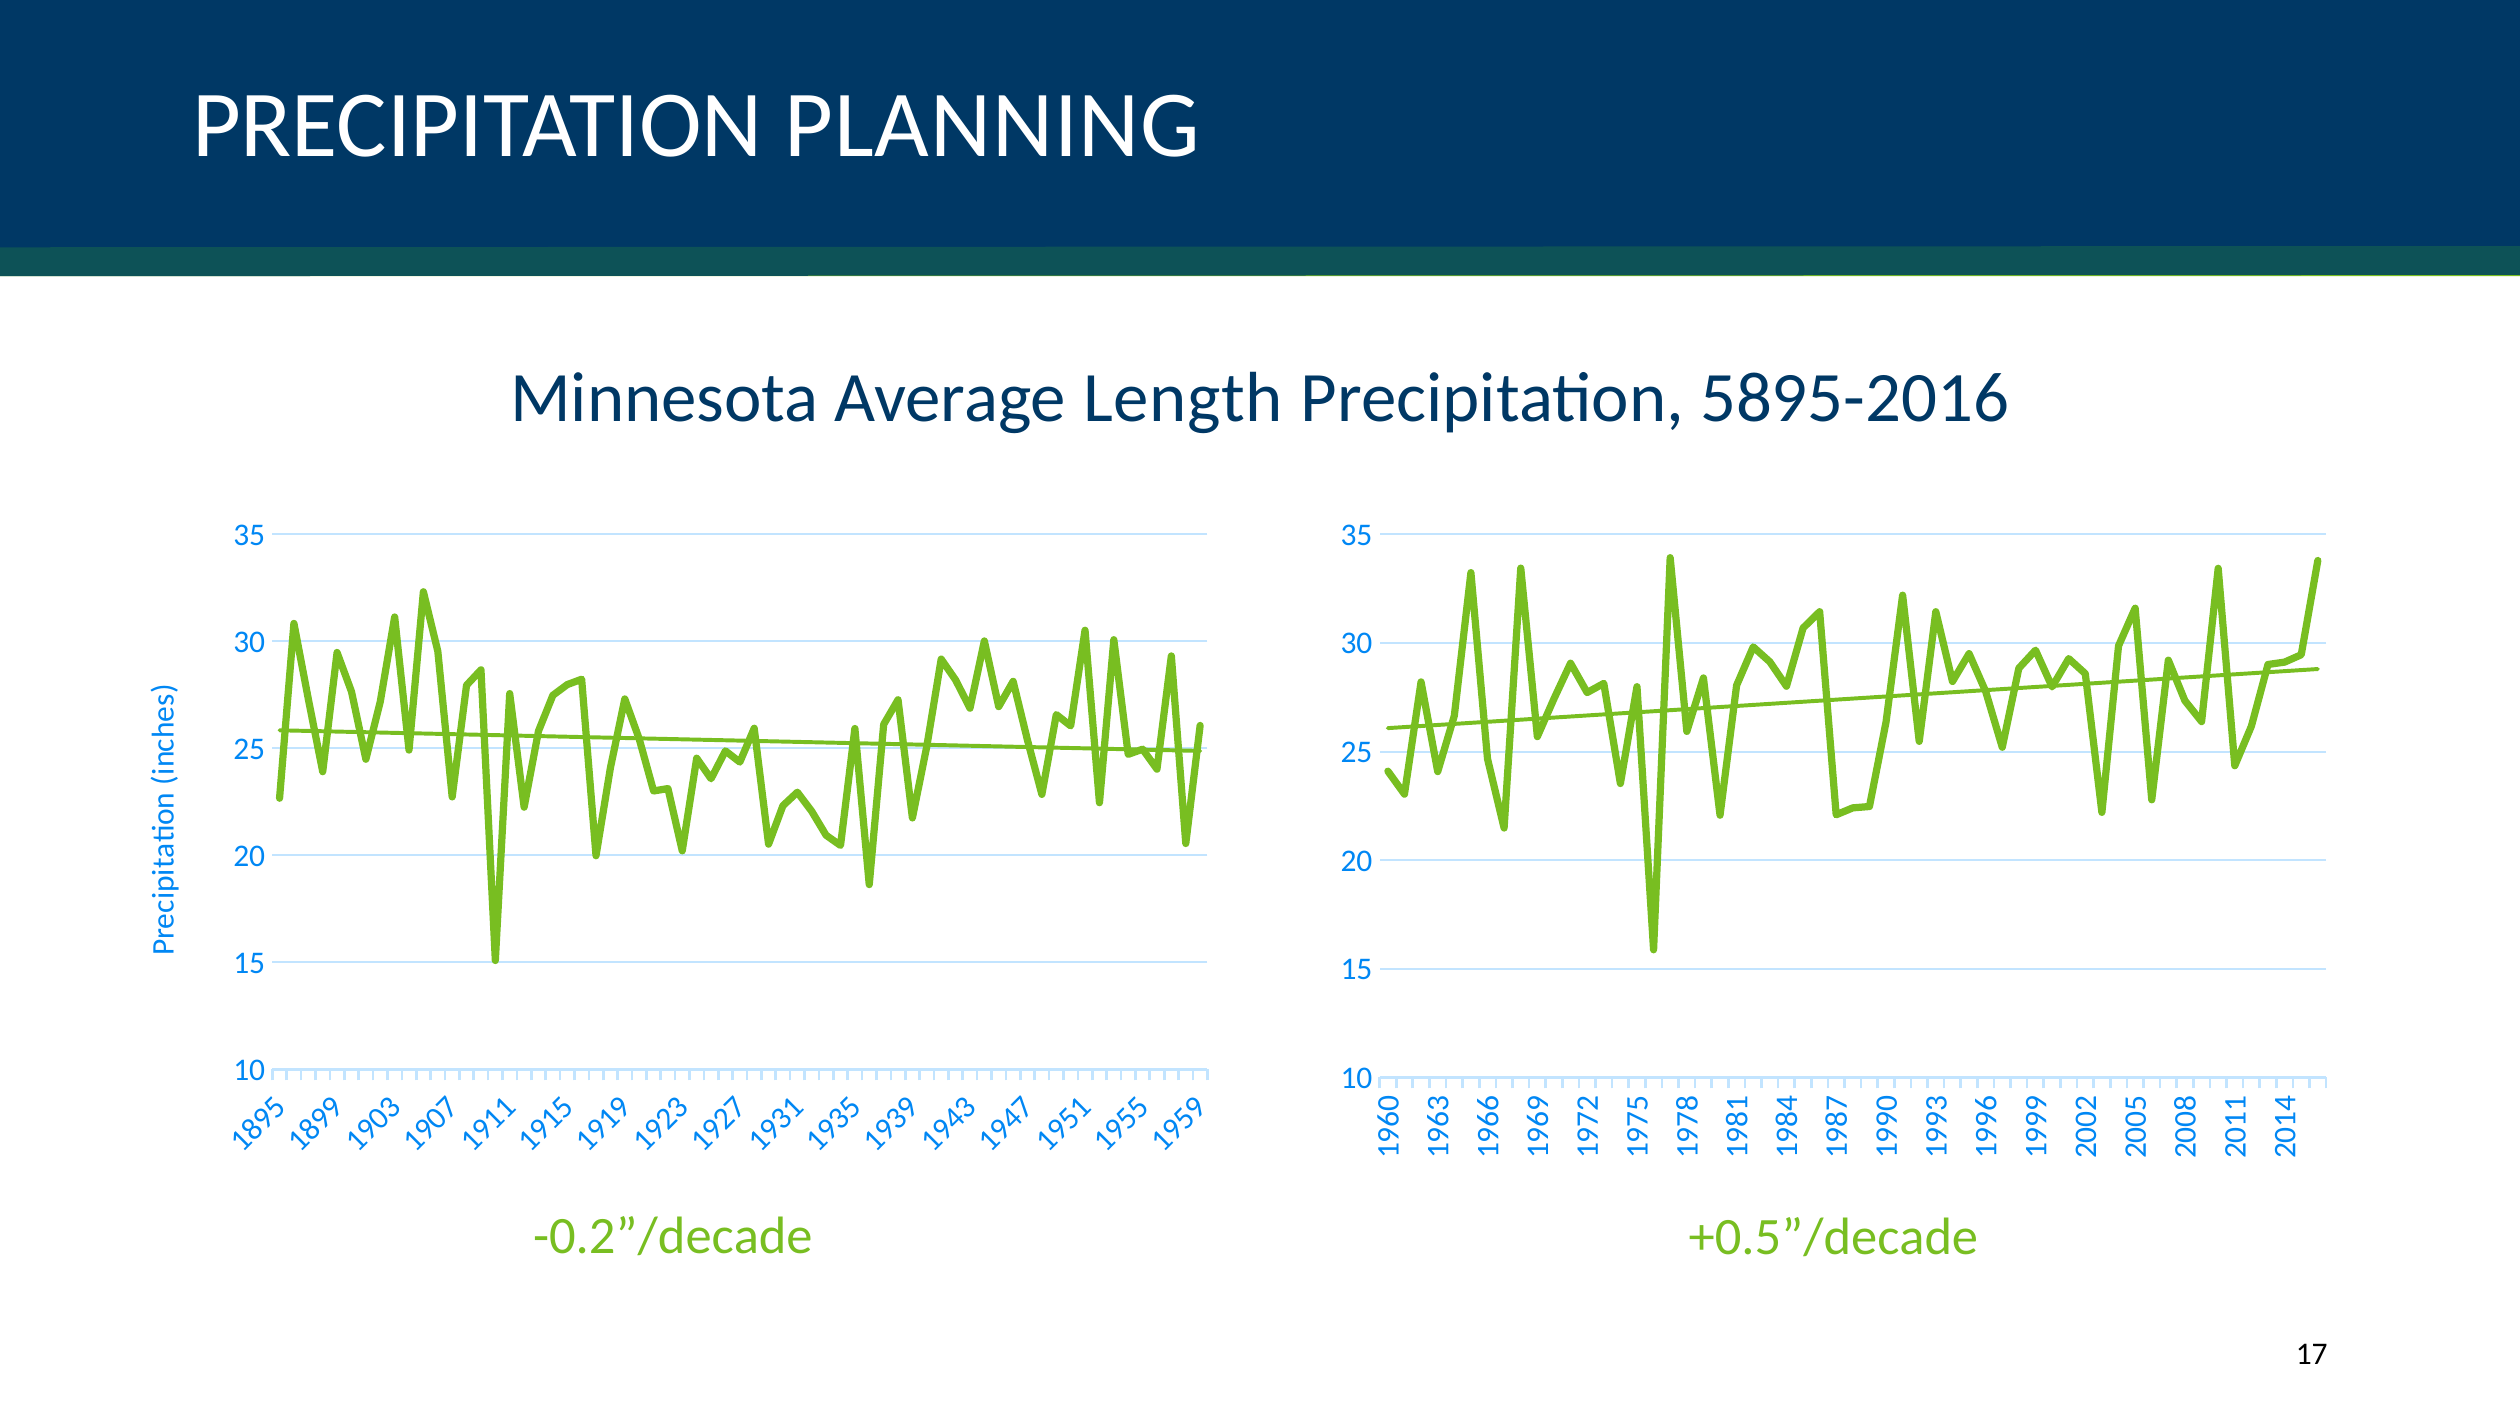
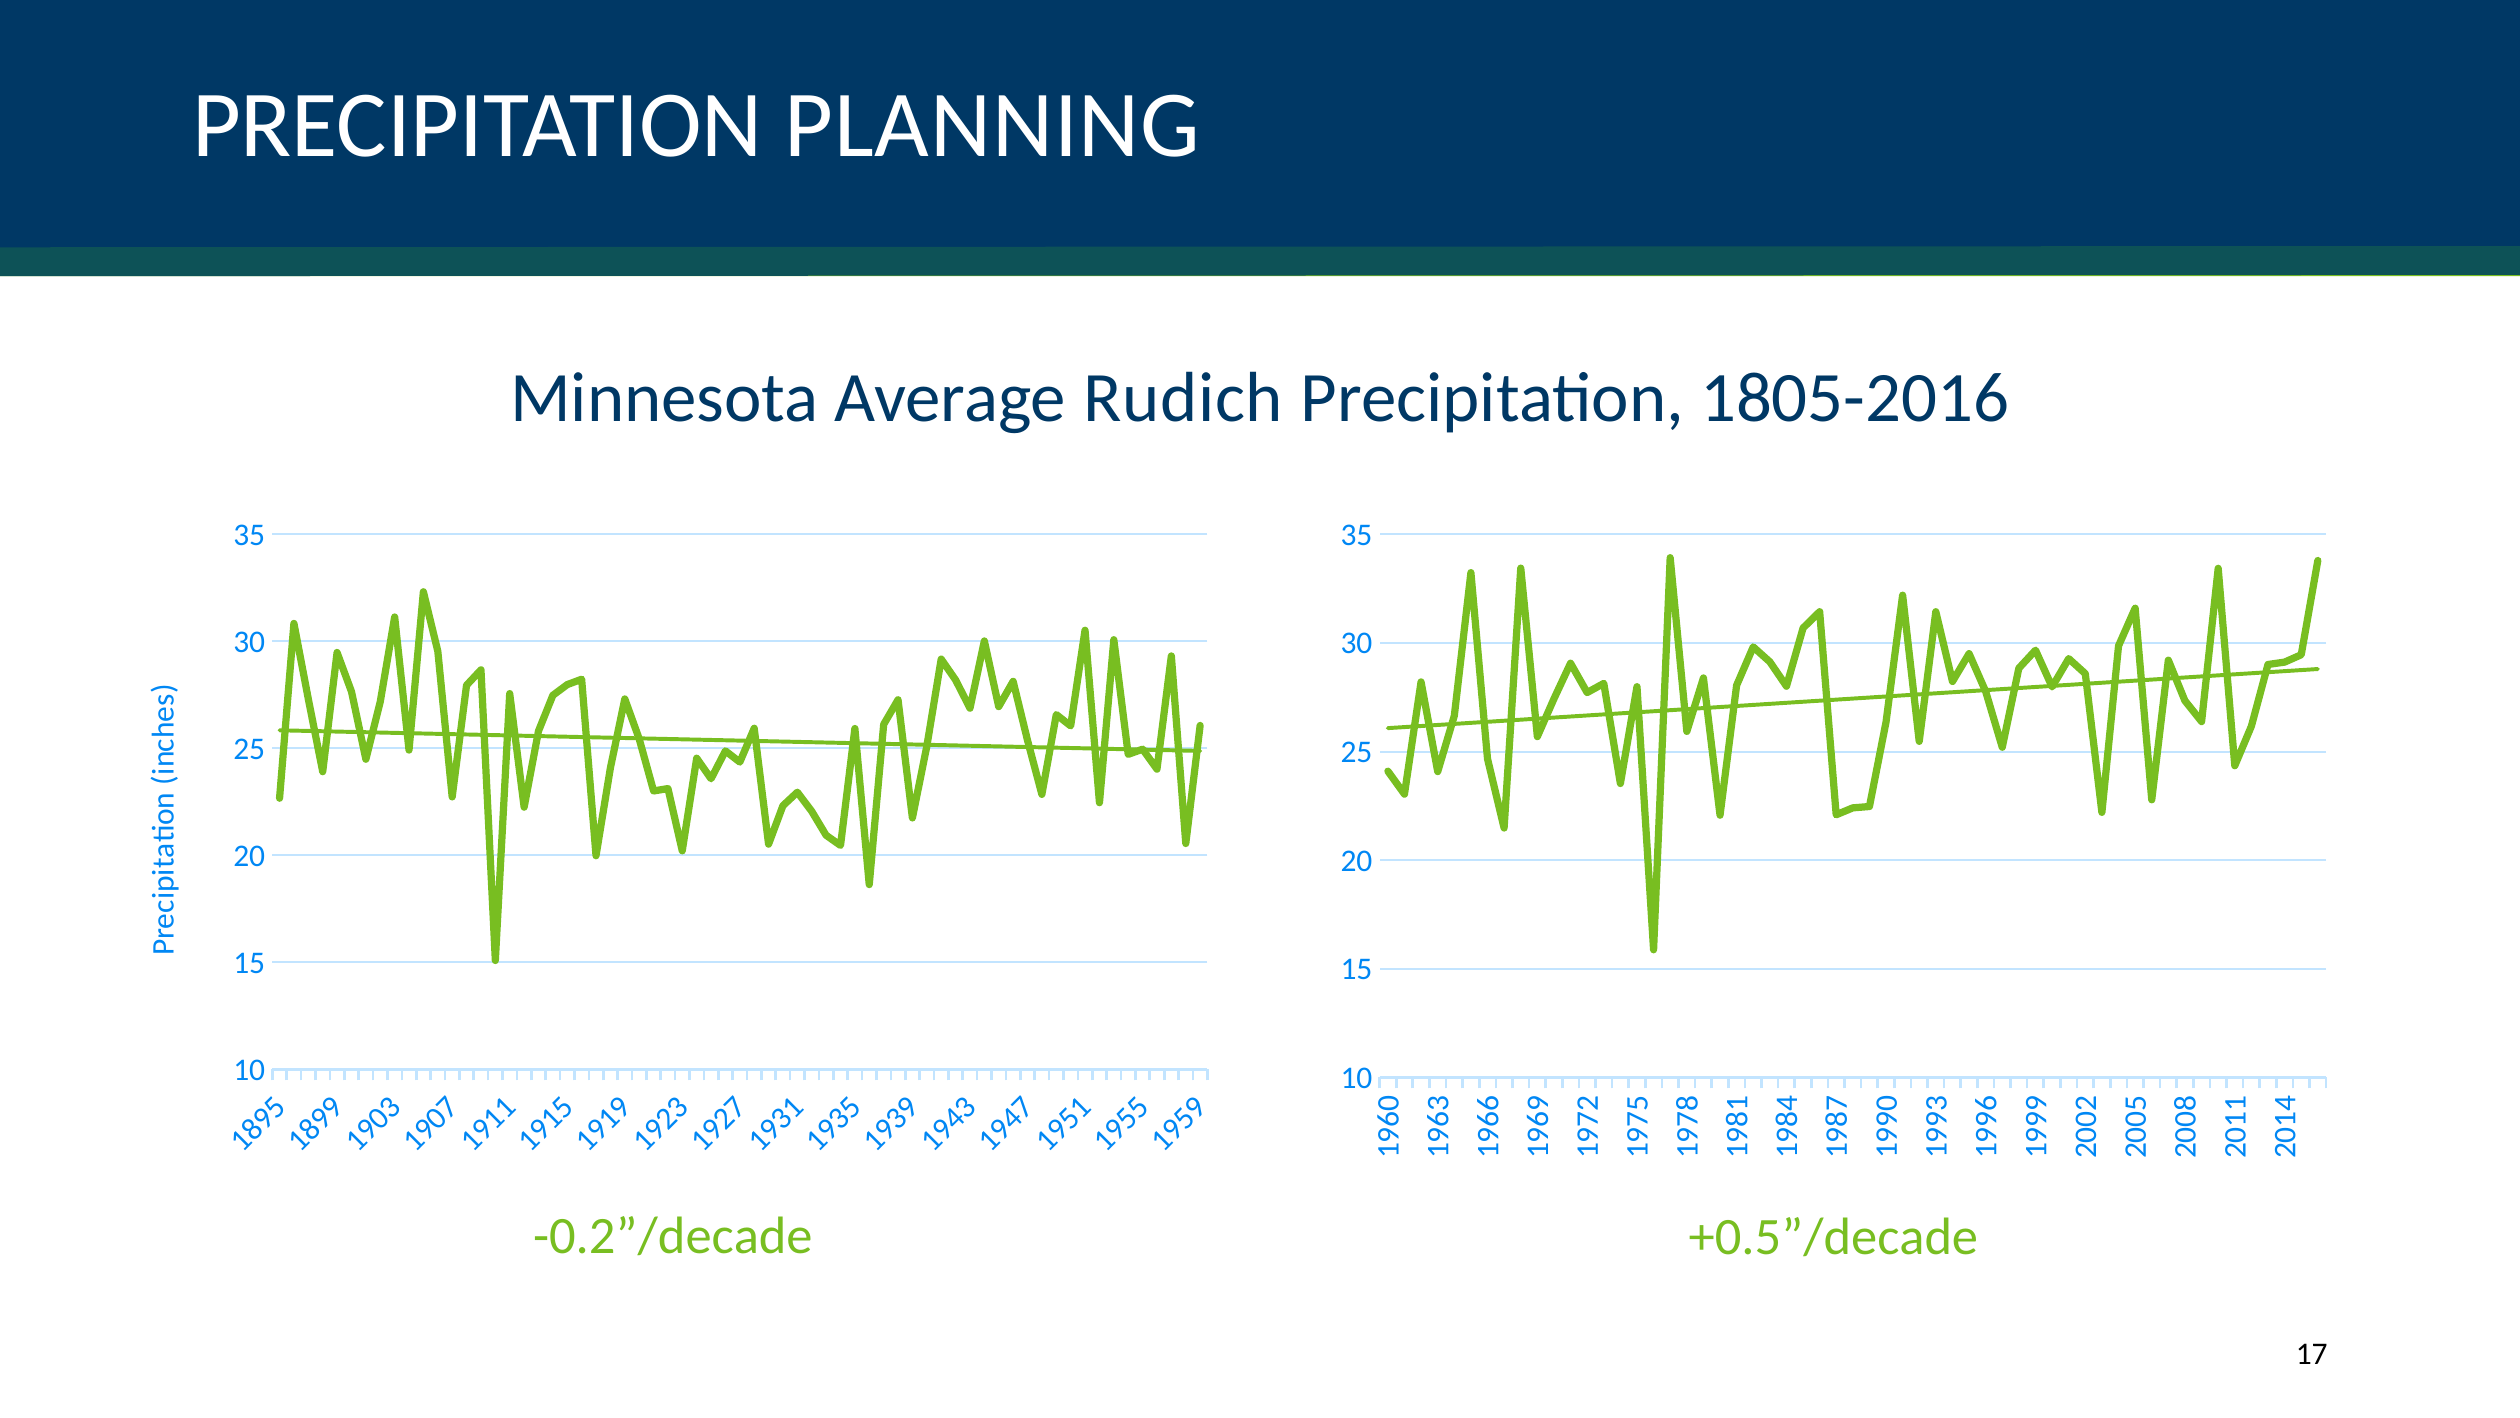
Length: Length -> Rudich
5895-2016: 5895-2016 -> 1805-2016
